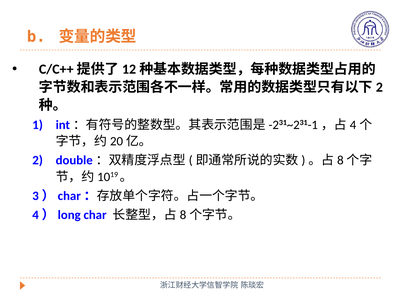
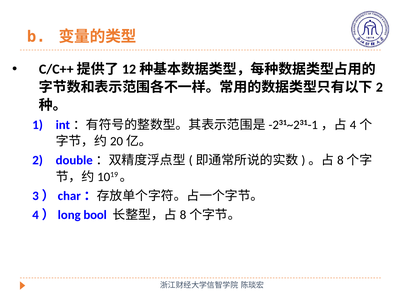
char: char -> bool
